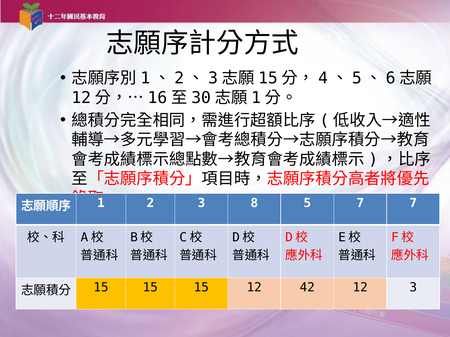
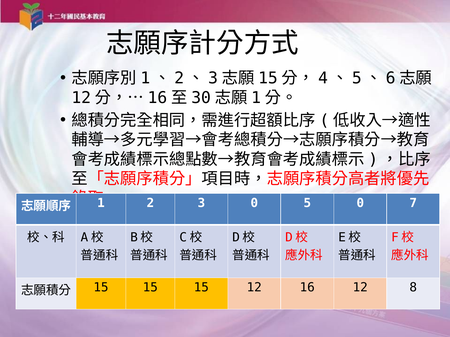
3 8: 8 -> 0
5 7: 7 -> 0
42: 42 -> 16
12 3: 3 -> 8
